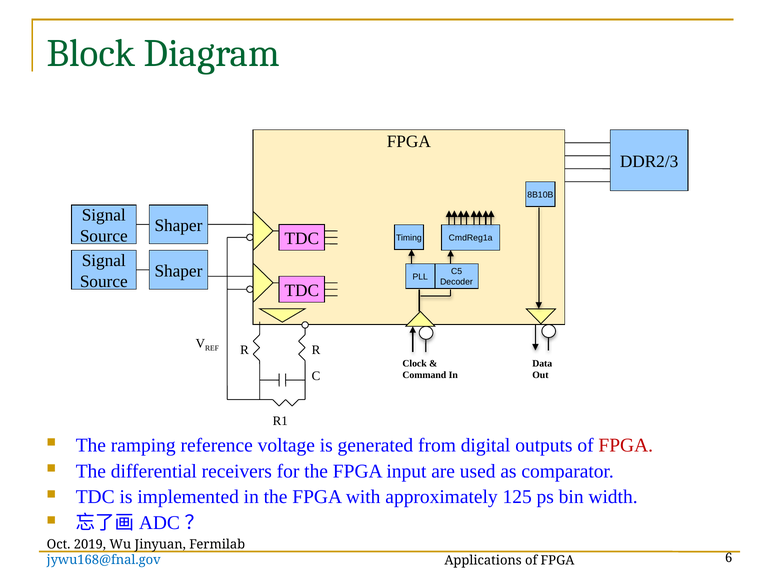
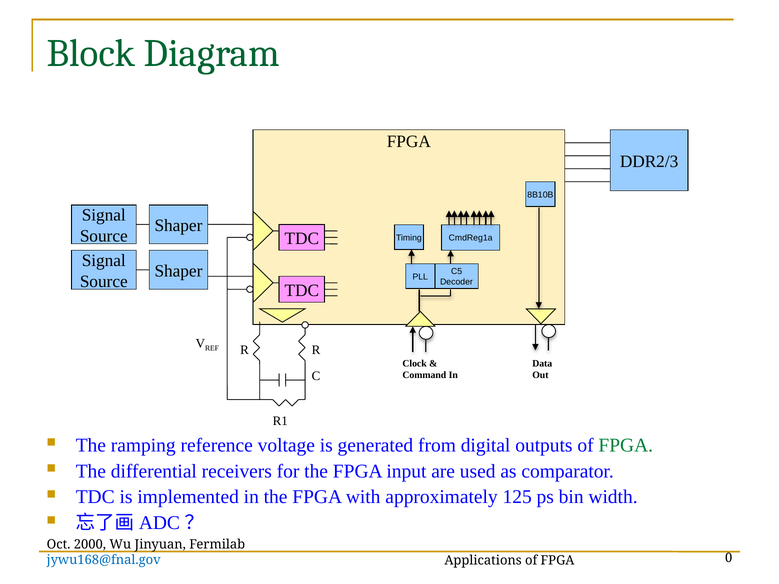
FPGA at (626, 445) colour: red -> green
2019: 2019 -> 2000
6: 6 -> 0
